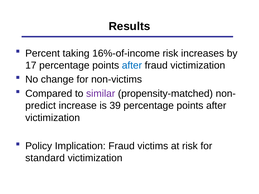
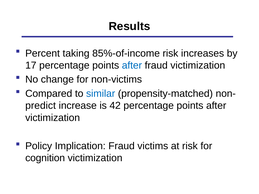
16%-of-income: 16%-of-income -> 85%-of-income
similar colour: purple -> blue
39: 39 -> 42
standard: standard -> cognition
